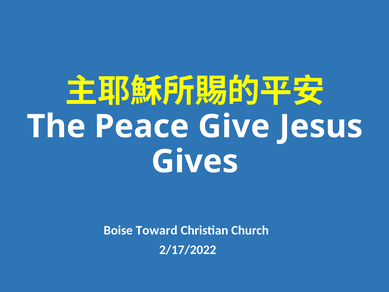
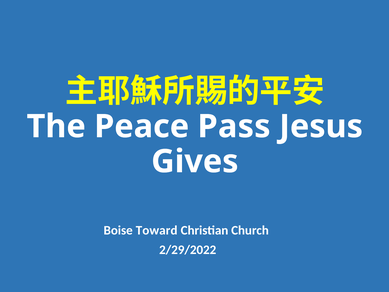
Give: Give -> Pass
2/17/2022: 2/17/2022 -> 2/29/2022
